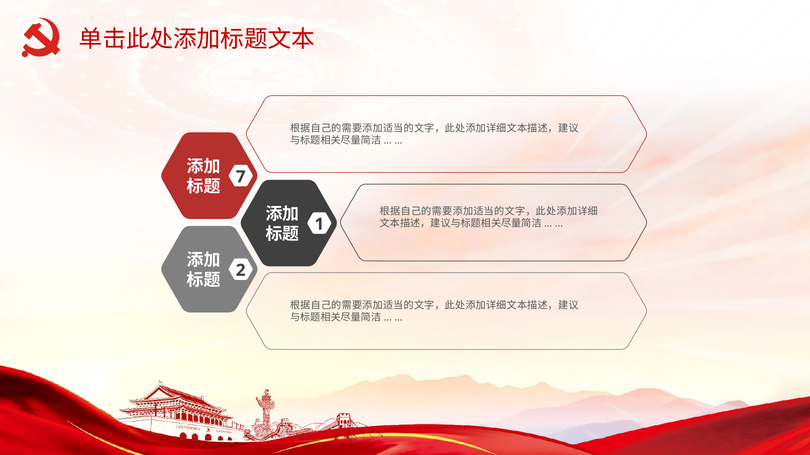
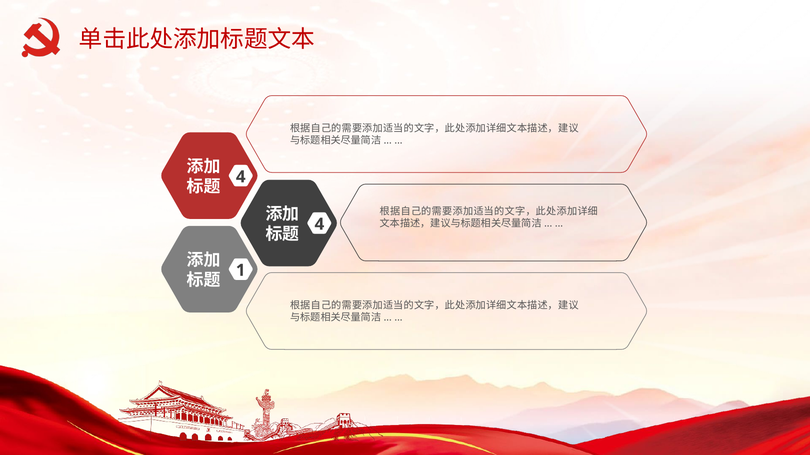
7 at (241, 177): 7 -> 4
1 at (319, 224): 1 -> 4
2: 2 -> 1
